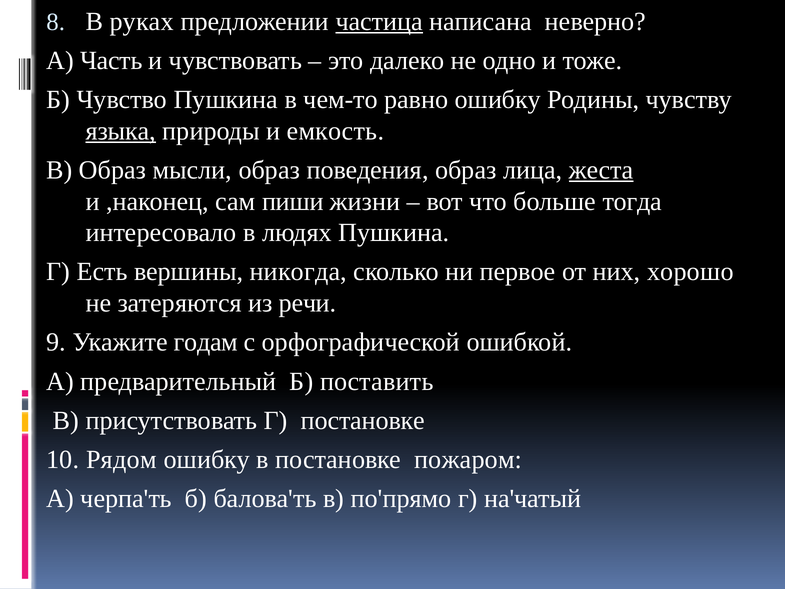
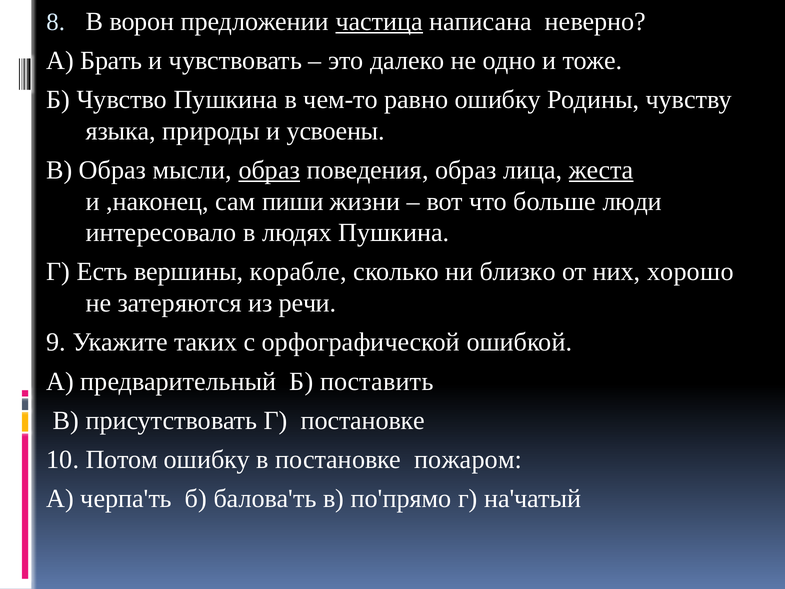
руках: руках -> ворон
Часть: Часть -> Брать
языка underline: present -> none
емкость: емкость -> усвоены
образ at (269, 170) underline: none -> present
тогда: тогда -> люди
никогда: никогда -> корабле
первое: первое -> близко
годам: годам -> таких
Рядом: Рядом -> Потом
